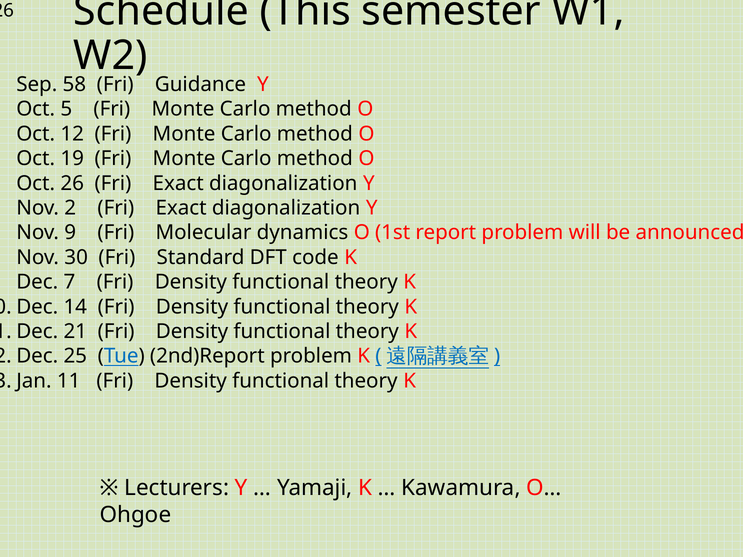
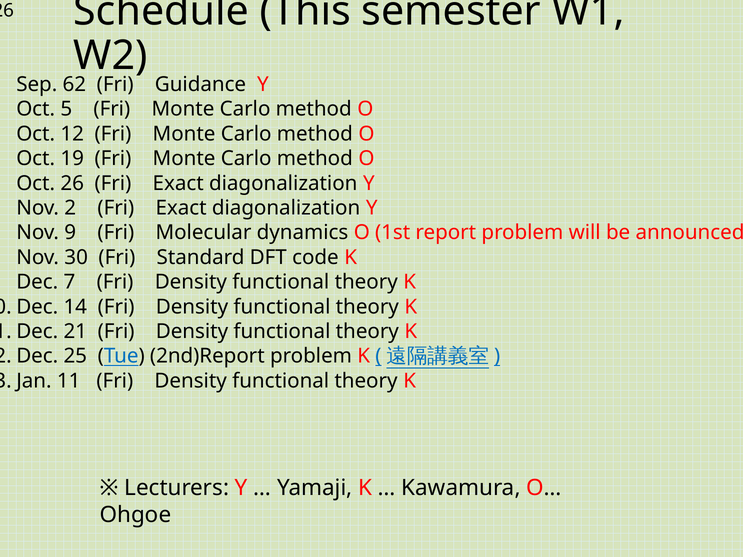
58: 58 -> 62
